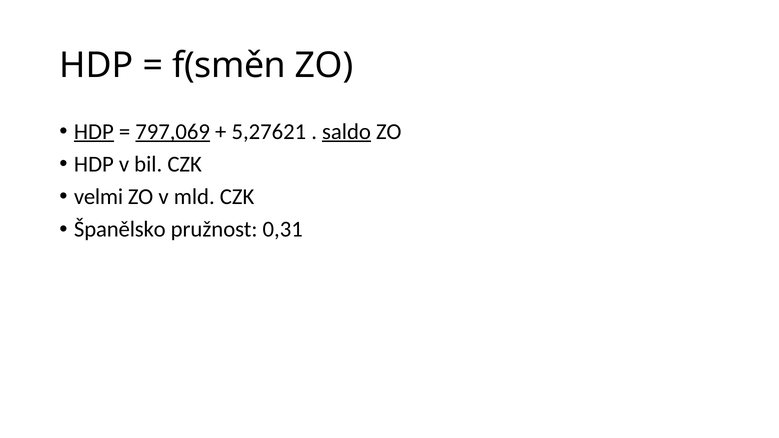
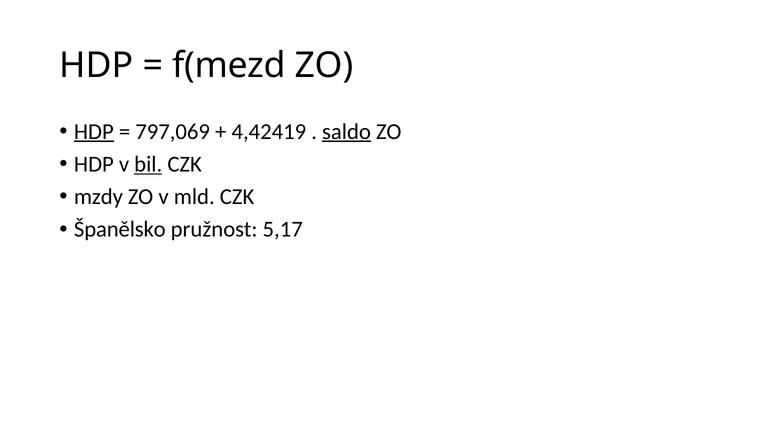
f(směn: f(směn -> f(mezd
797,069 underline: present -> none
5,27621: 5,27621 -> 4,42419
bil underline: none -> present
velmi: velmi -> mzdy
0,31: 0,31 -> 5,17
